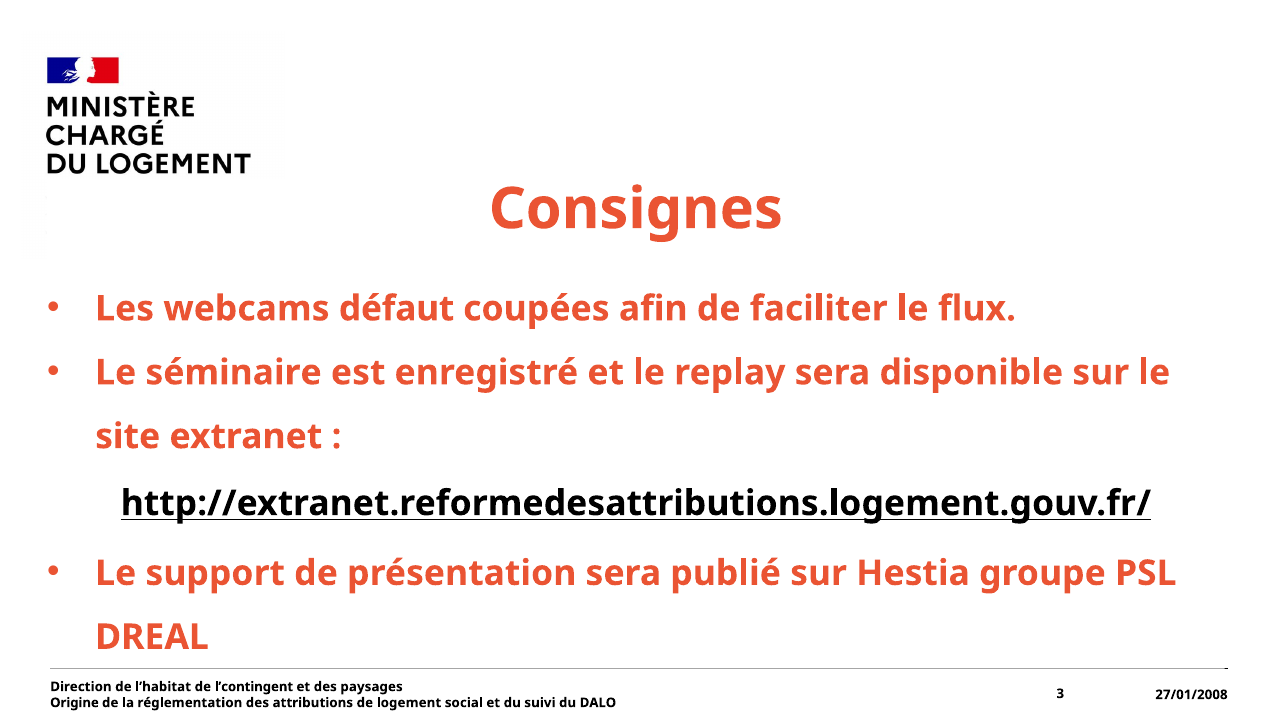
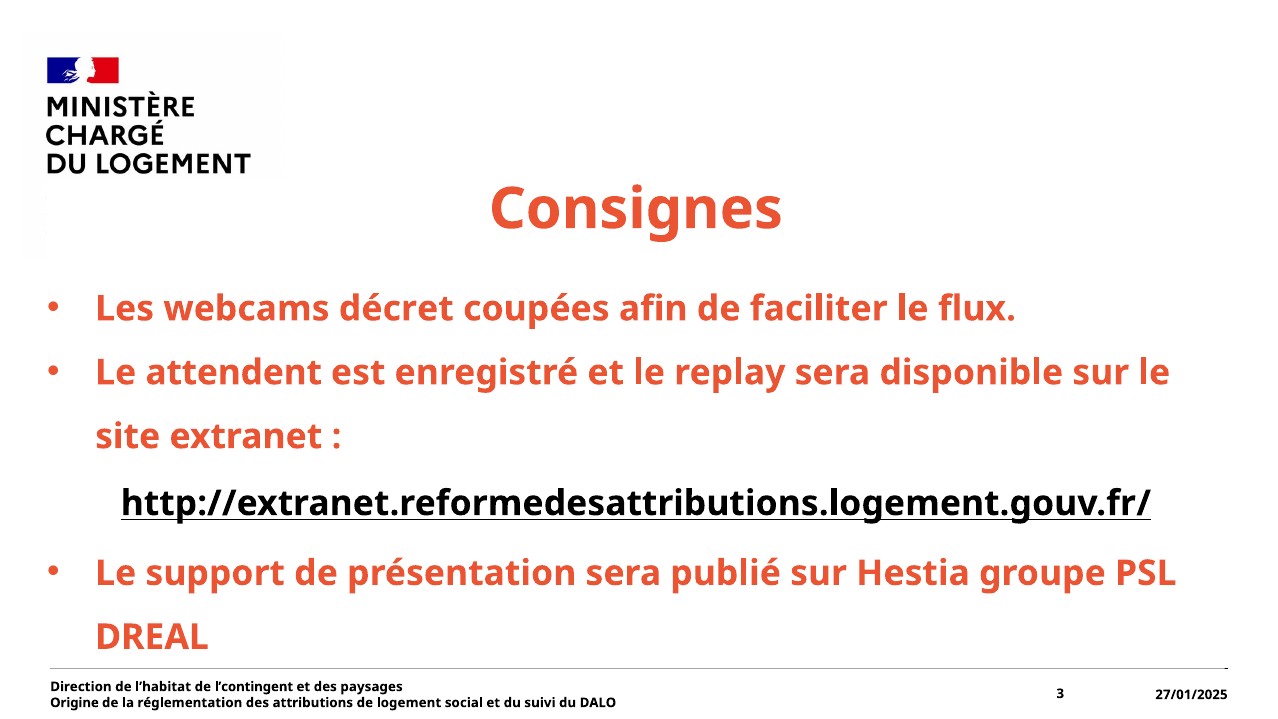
défaut: défaut -> décret
séminaire: séminaire -> attendent
27/01/2008: 27/01/2008 -> 27/01/2025
